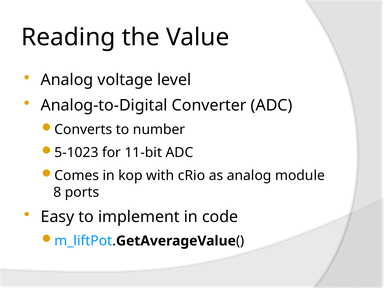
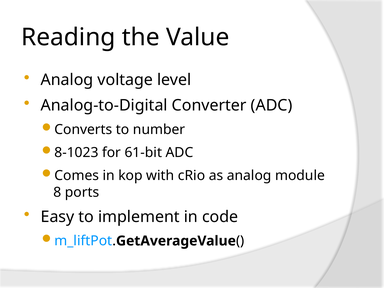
5-1023: 5-1023 -> 8-1023
11-bit: 11-bit -> 61-bit
